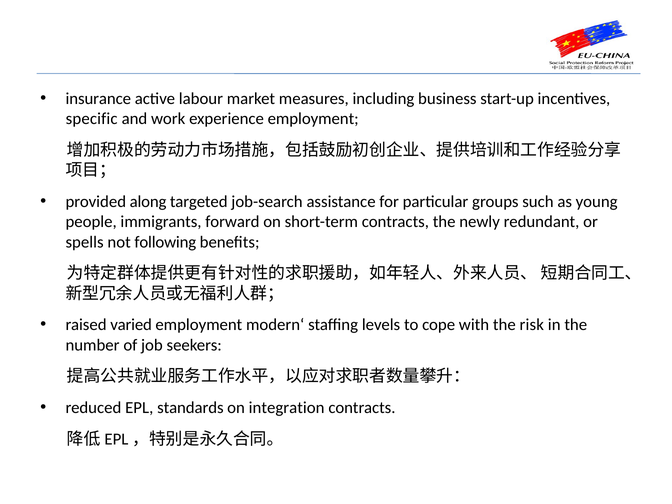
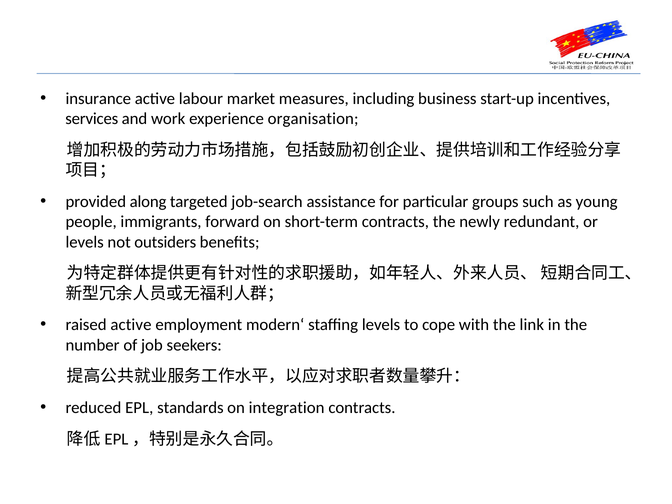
specific: specific -> services
experience employment: employment -> organisation
spells at (85, 242): spells -> levels
following: following -> outsiders
raised varied: varied -> active
risk: risk -> link
